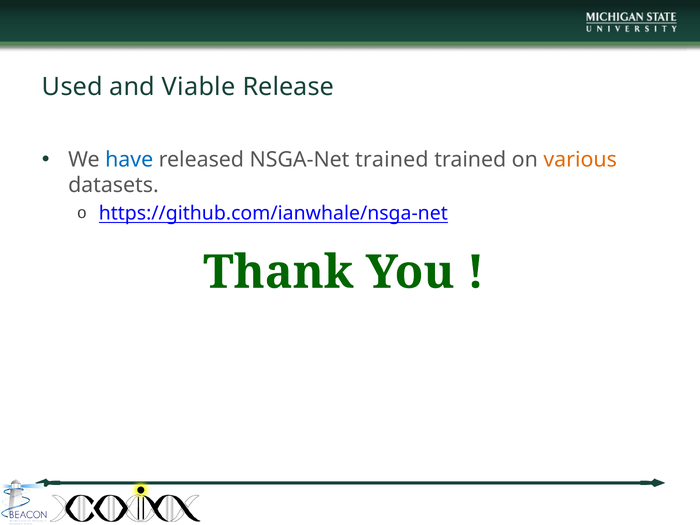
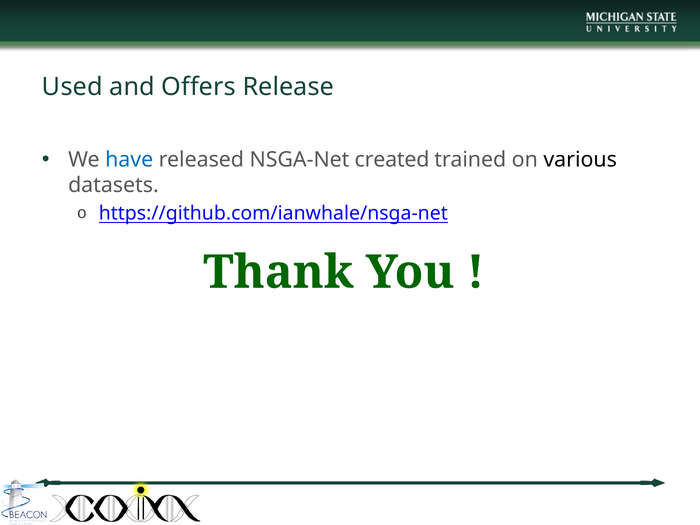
Viable: Viable -> Offers
NSGA-Net trained: trained -> created
various colour: orange -> black
